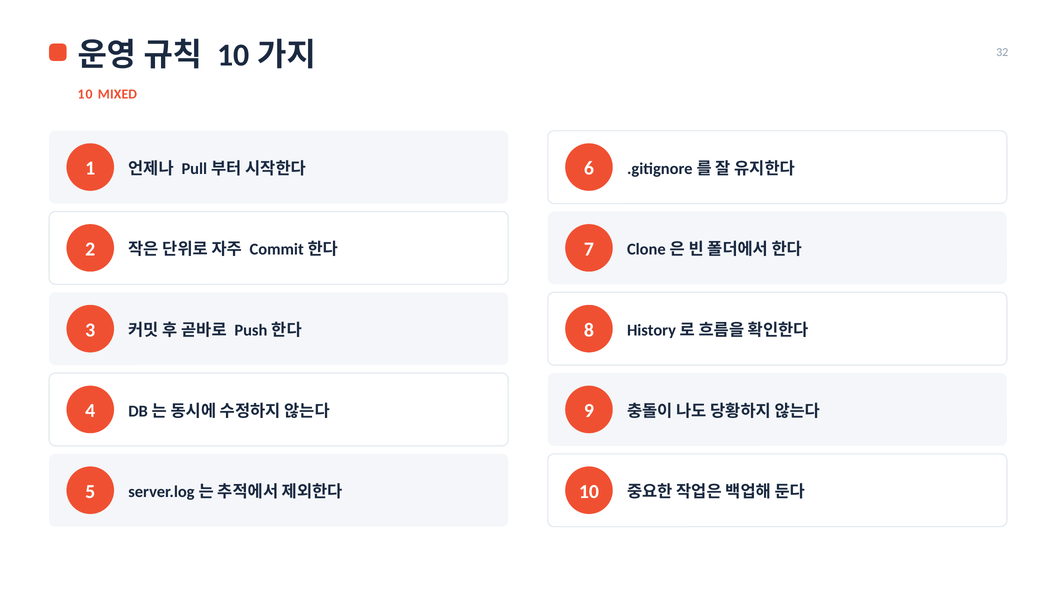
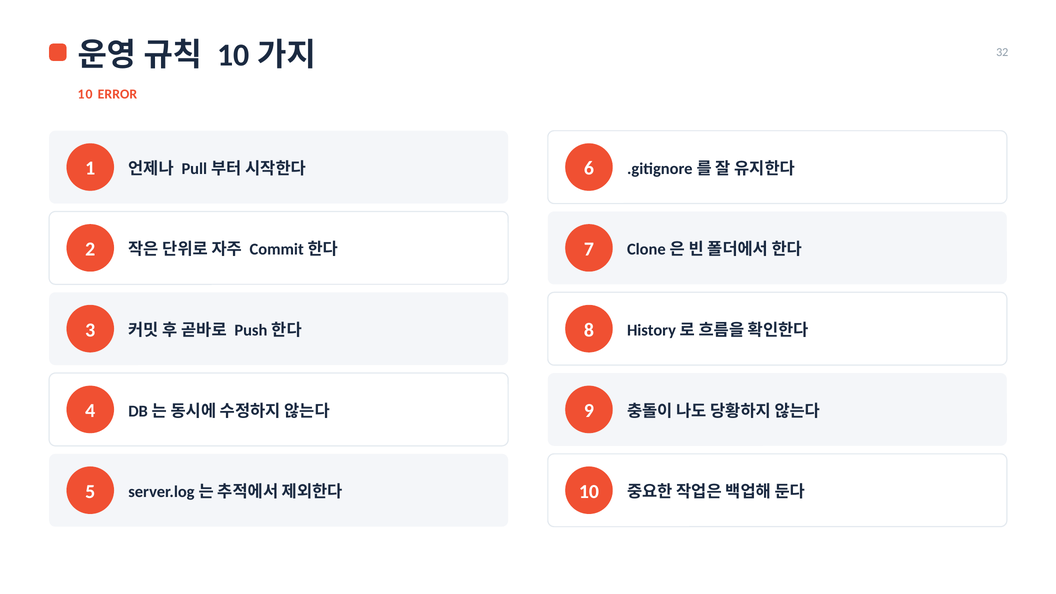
MIXED: MIXED -> ERROR
